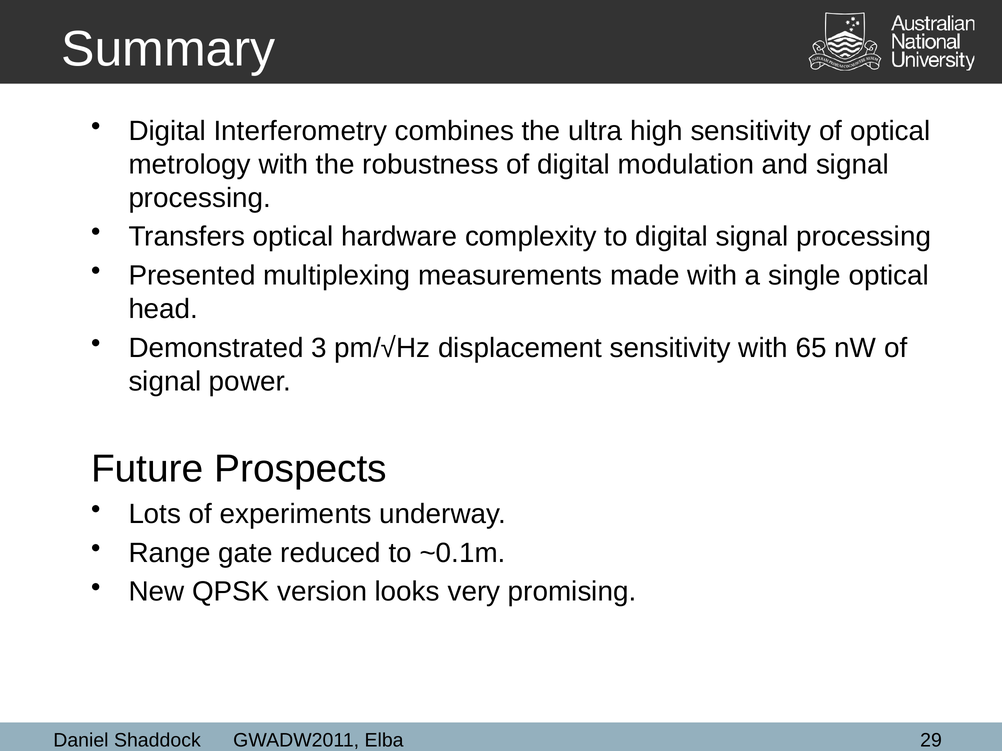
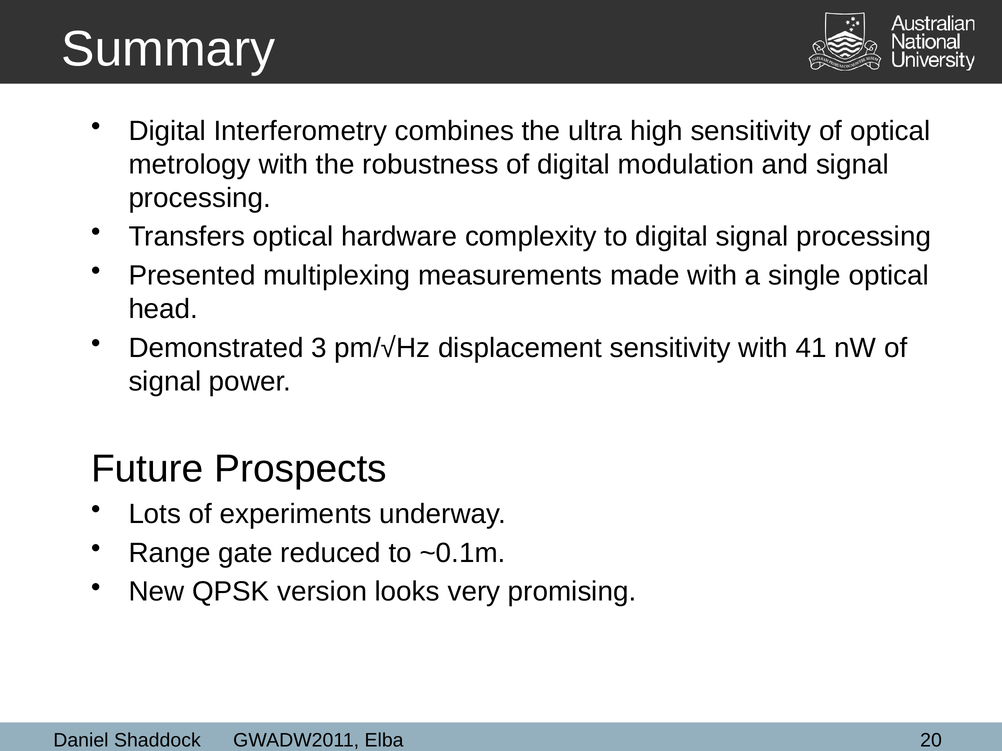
65: 65 -> 41
29: 29 -> 20
